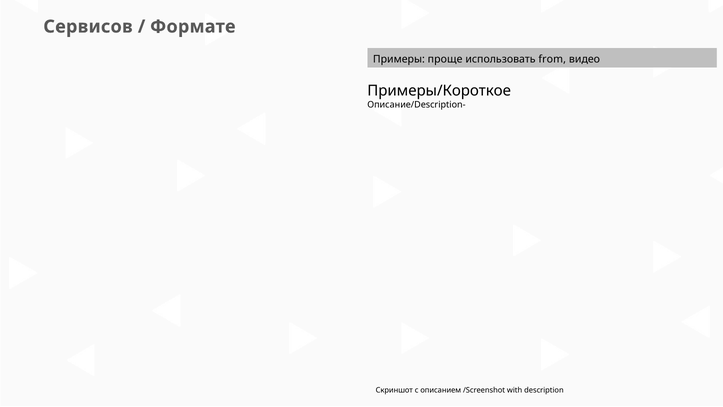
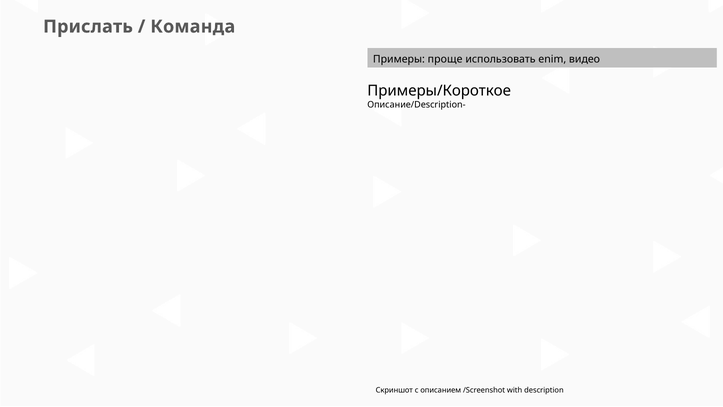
Сервисов: Сервисов -> Прислать
Формате: Формате -> Команда
from: from -> enim
